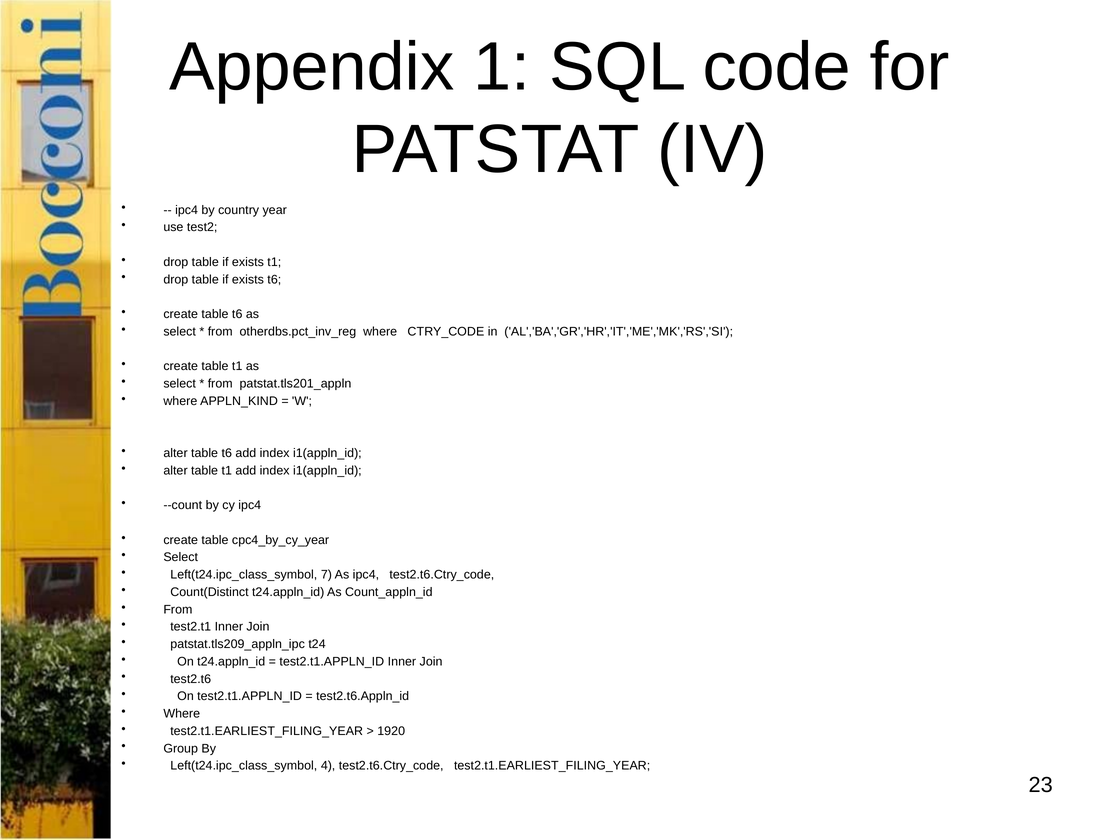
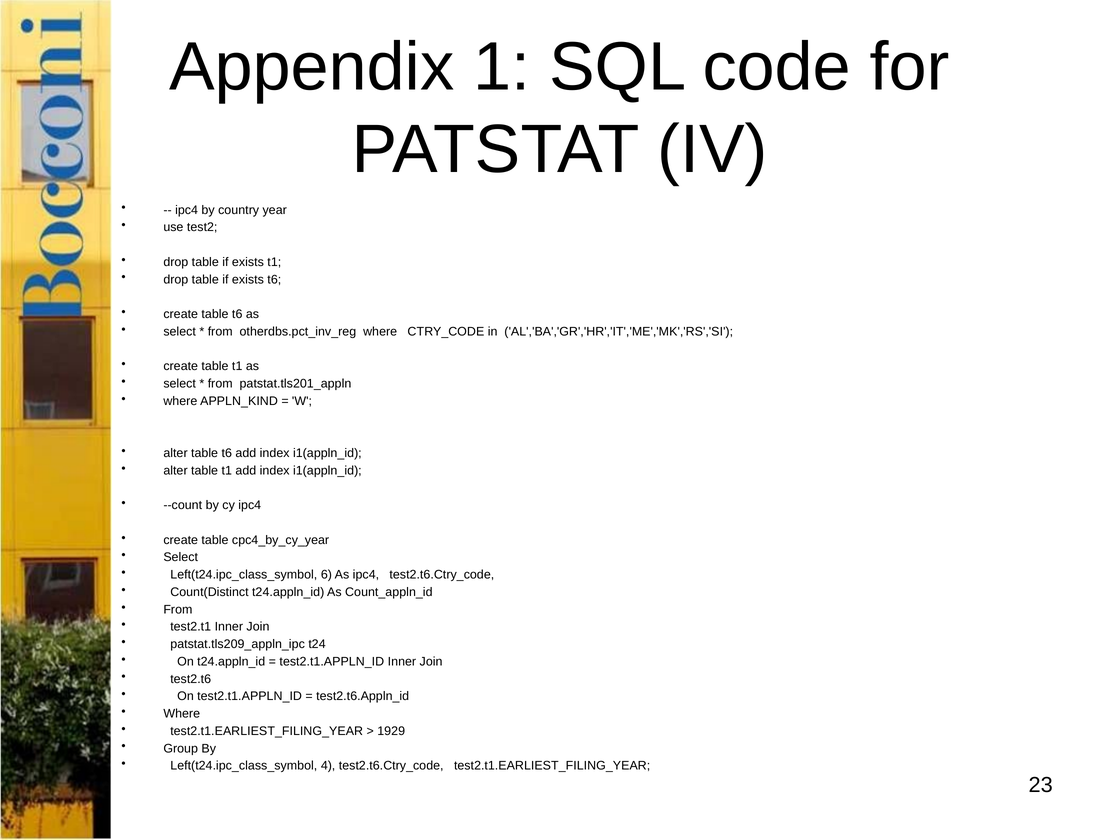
7: 7 -> 6
1920: 1920 -> 1929
